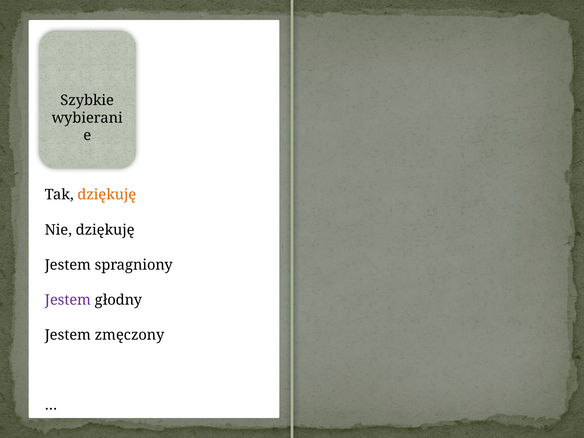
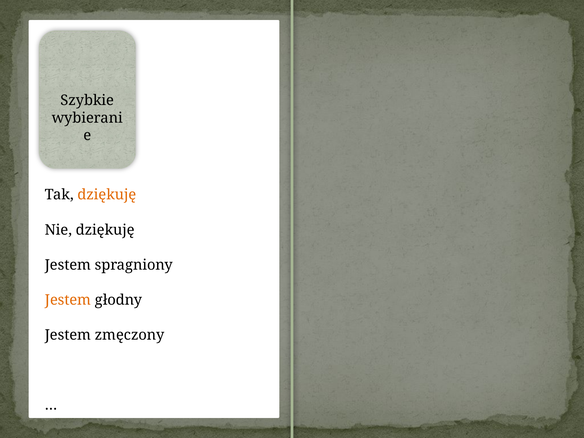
Jestem at (68, 300) colour: purple -> orange
